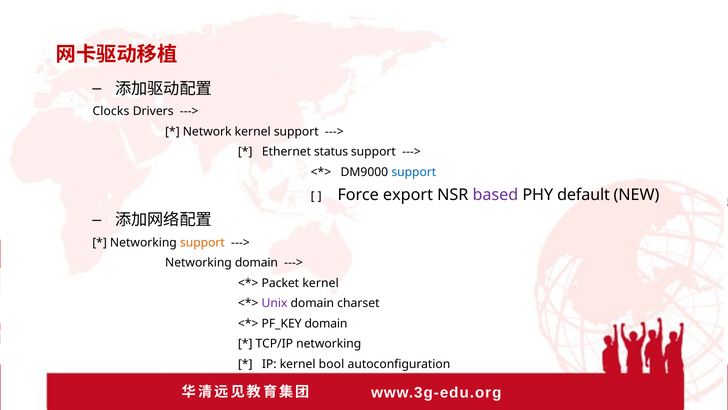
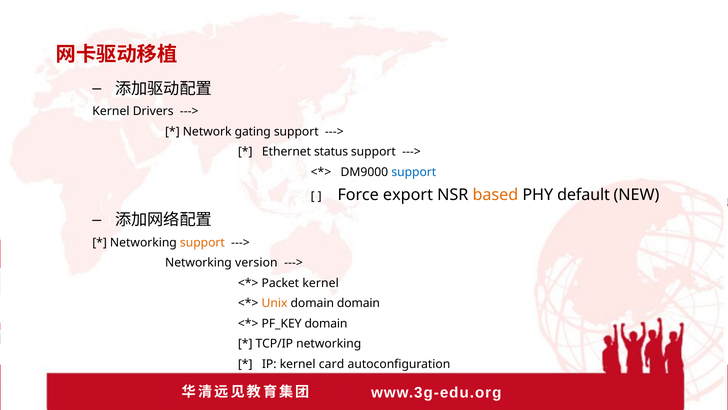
Clocks at (111, 111): Clocks -> Kernel
Network kernel: kernel -> gating
based colour: purple -> orange
Networking domain: domain -> version
Unix colour: purple -> orange
domain charset: charset -> domain
bool: bool -> card
